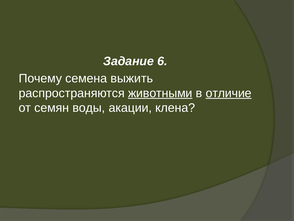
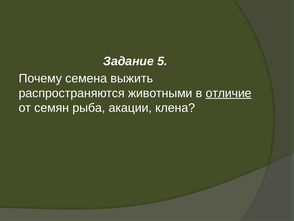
6: 6 -> 5
животными underline: present -> none
воды: воды -> рыба
